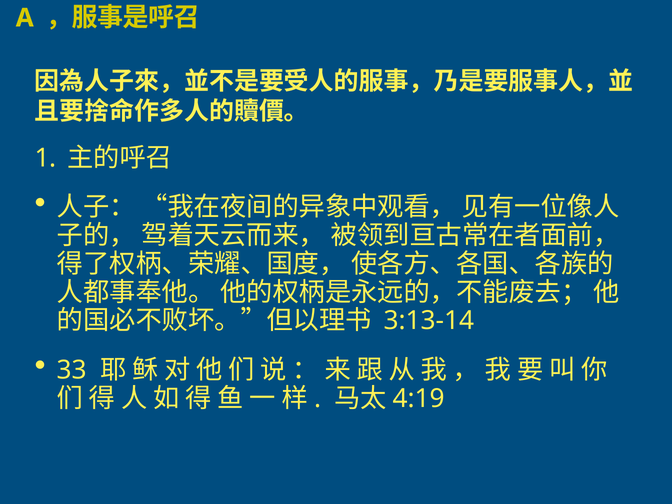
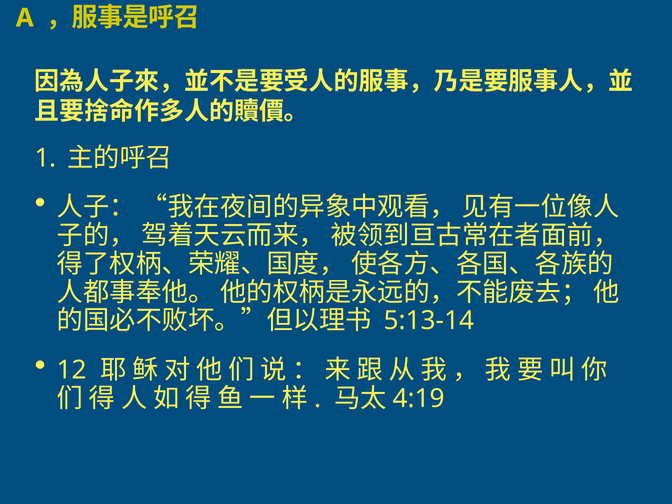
3:13-14: 3:13-14 -> 5:13-14
33: 33 -> 12
